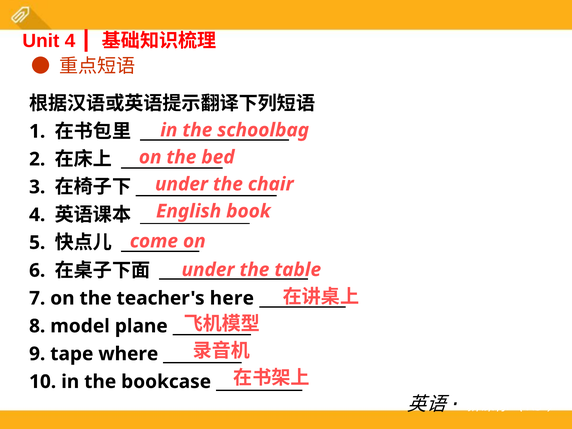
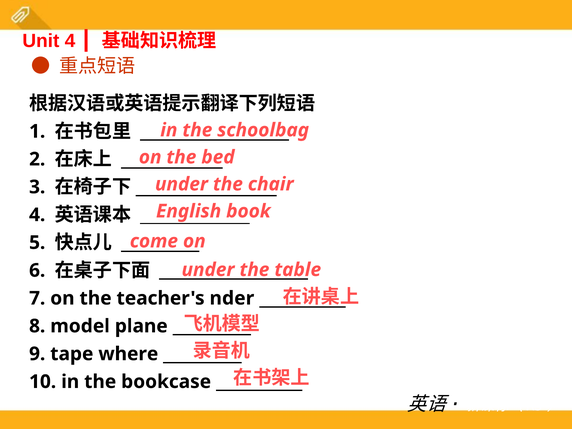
here: here -> nder
